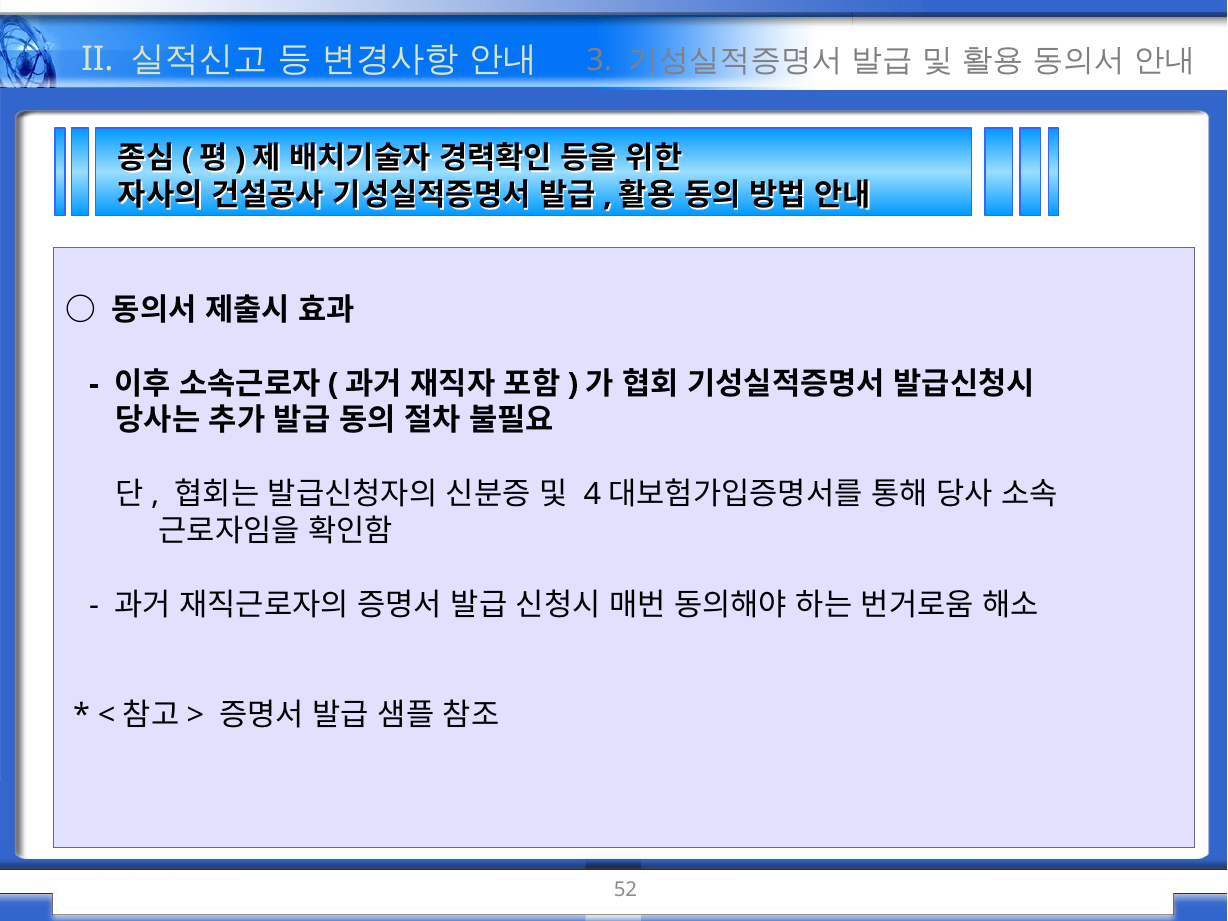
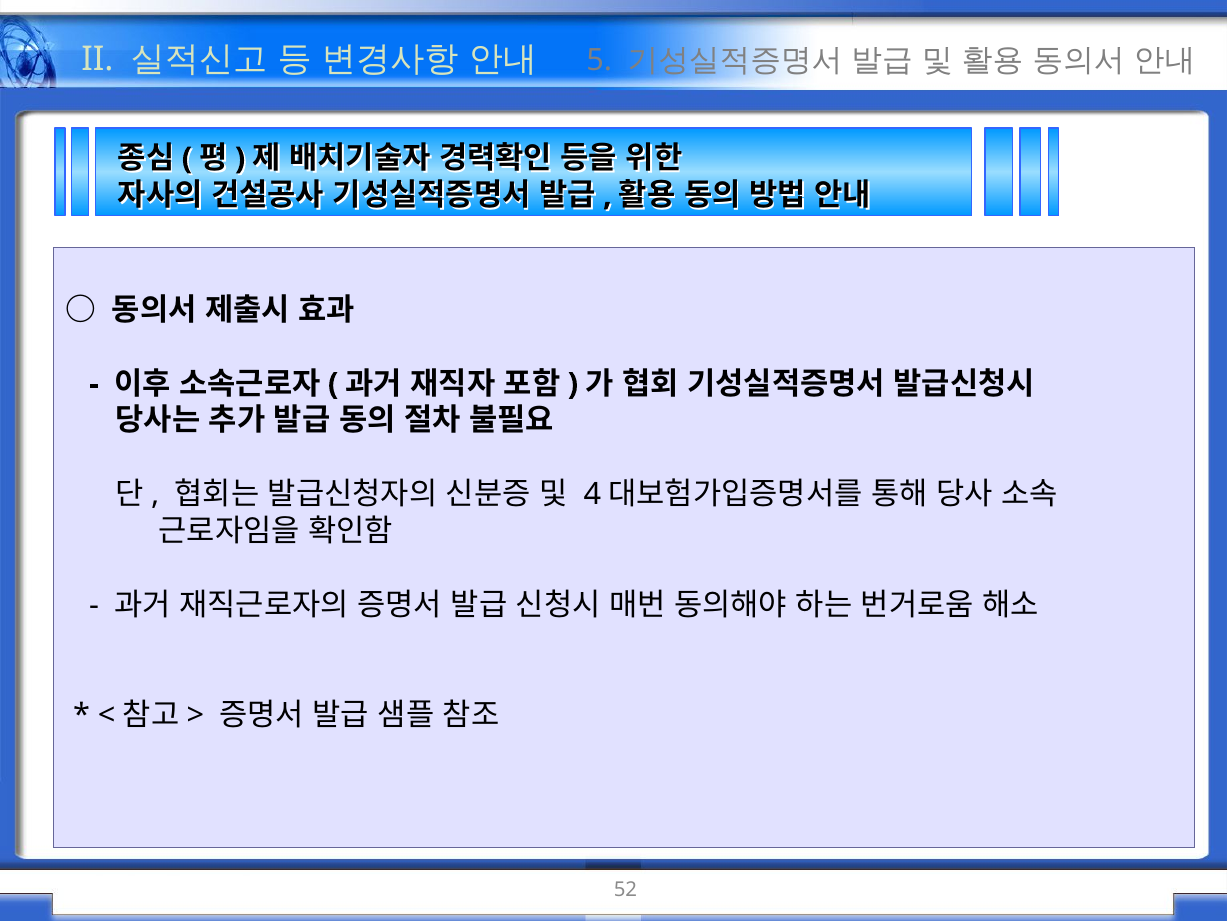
3: 3 -> 5
